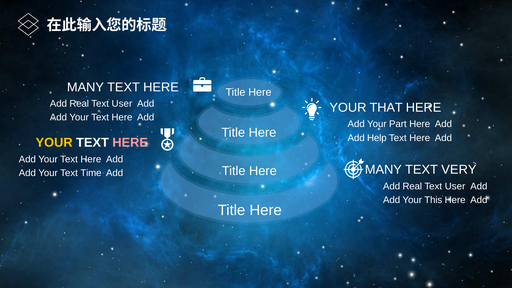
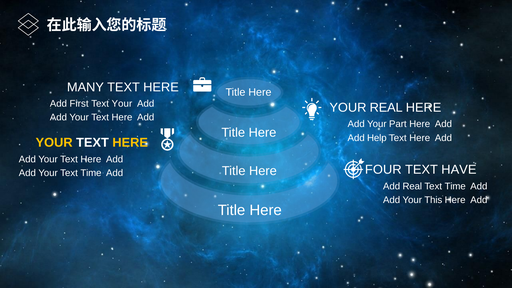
Real at (79, 104): Real -> First
User at (122, 104): User -> Your
YOUR THAT: THAT -> REAL
HERE at (130, 143) colour: pink -> yellow
MANY at (383, 170): MANY -> FOUR
VERY: VERY -> HAVE
User at (455, 186): User -> Time
